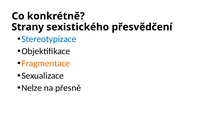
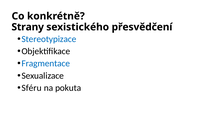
Fragmentace colour: orange -> blue
Nelze: Nelze -> Sféru
přesně: přesně -> pokuta
